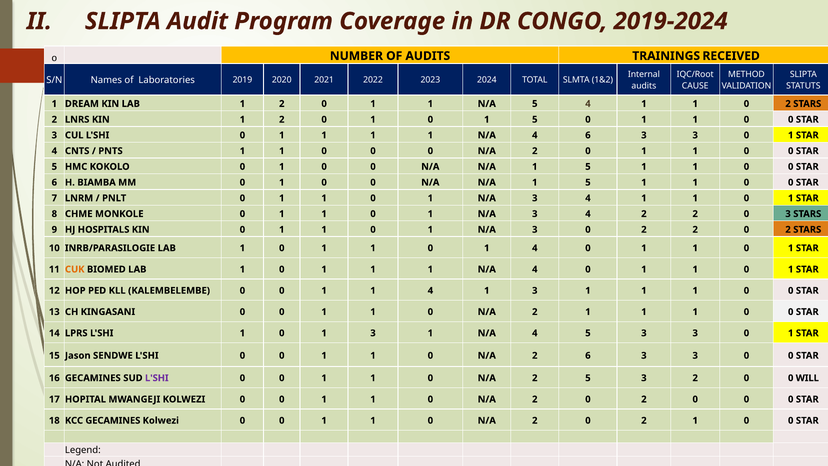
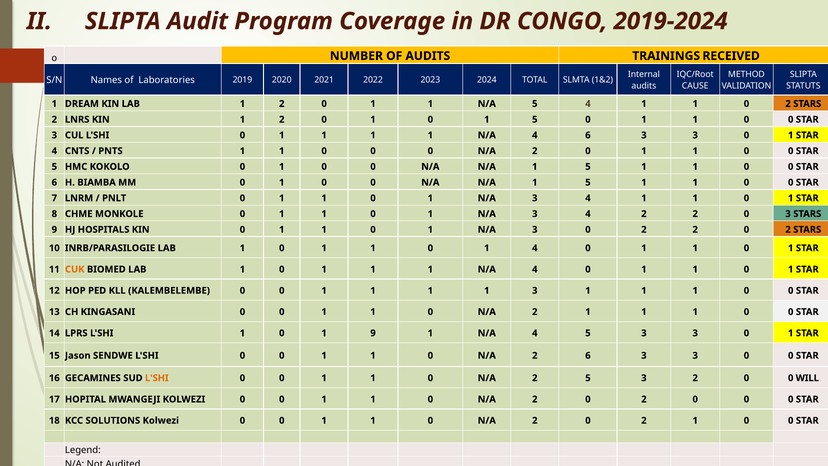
4 at (430, 290): 4 -> 1
0 1 3: 3 -> 9
L'SHI at (157, 378) colour: purple -> orange
KCC GECAMINES: GECAMINES -> SOLUTIONS
